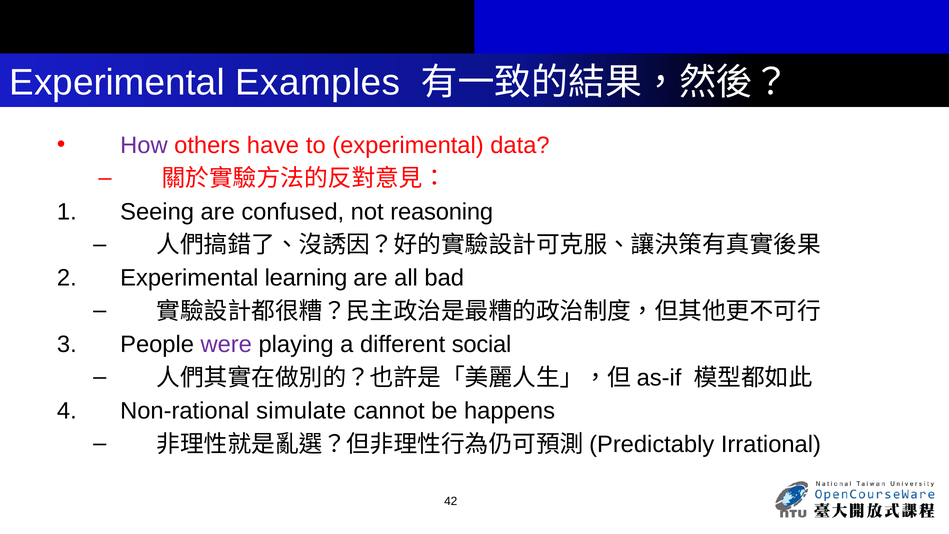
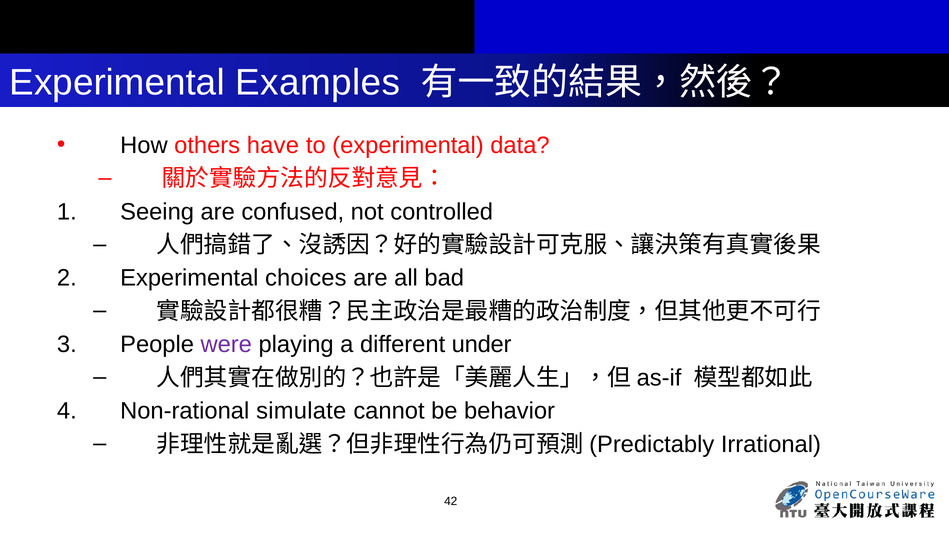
How colour: purple -> black
reasoning: reasoning -> controlled
learning: learning -> choices
social: social -> under
happens: happens -> behavior
